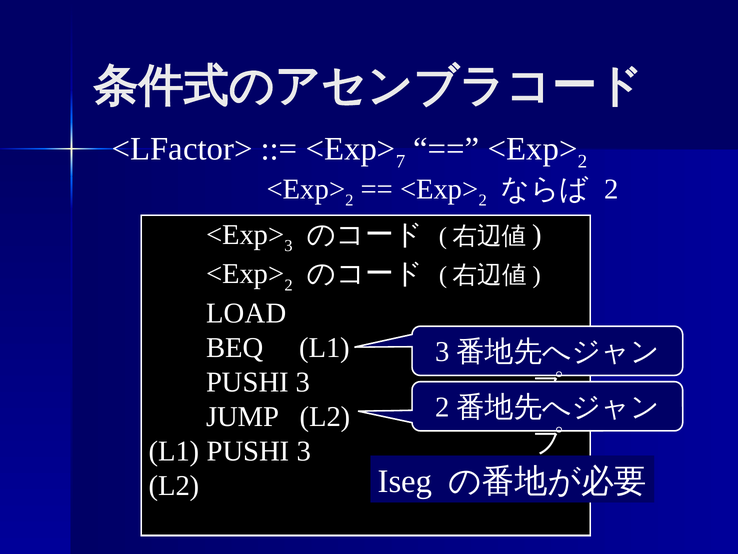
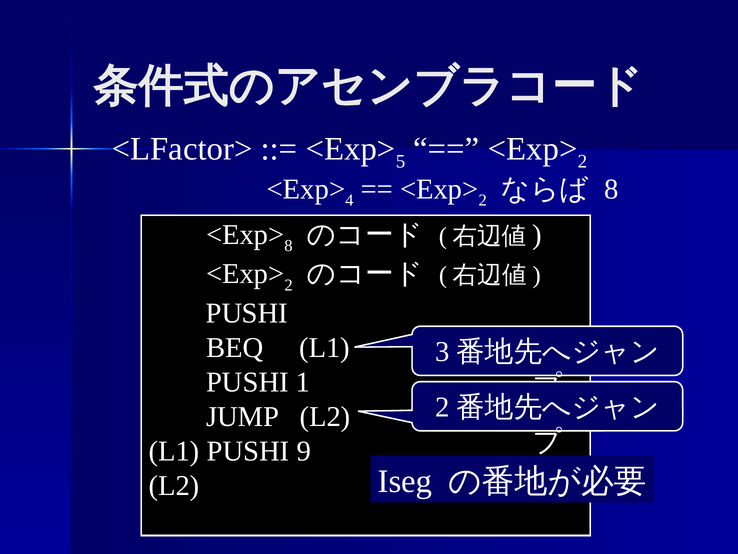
7: 7 -> 5
2 at (349, 200): 2 -> 4
2 at (611, 189): 2 -> 8
3 at (289, 246): 3 -> 8
LOAD at (246, 313): LOAD -> PUSHI
3 at (303, 382): 3 -> 1
3 at (304, 451): 3 -> 9
